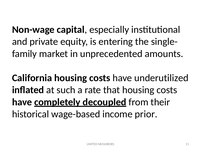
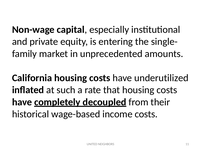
income prior: prior -> costs
